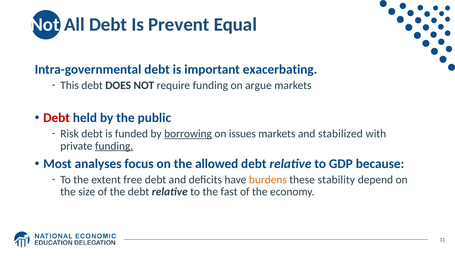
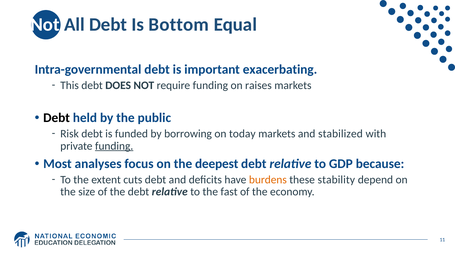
Prevent: Prevent -> Bottom
argue: argue -> raises
Debt at (57, 118) colour: red -> black
borrowing underline: present -> none
issues: issues -> today
allowed: allowed -> deepest
free: free -> cuts
